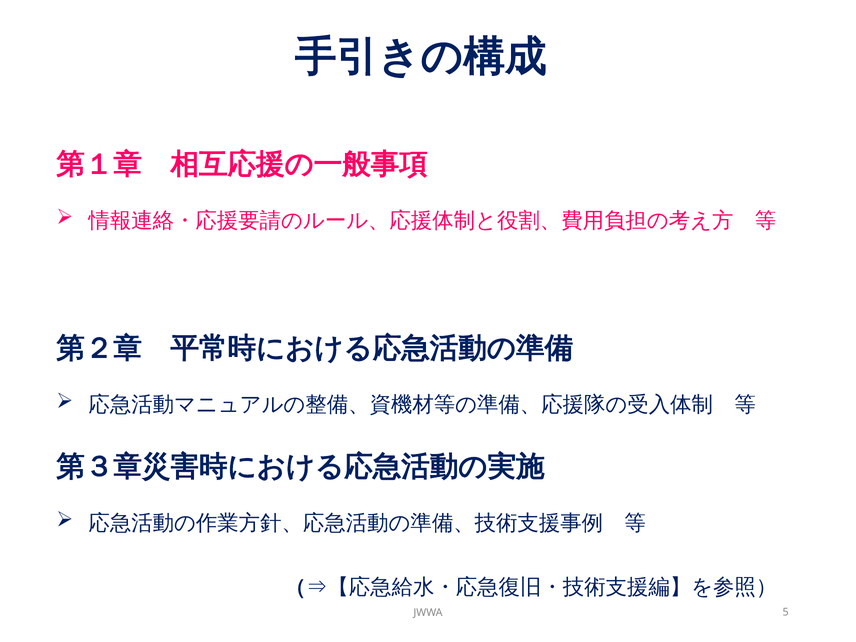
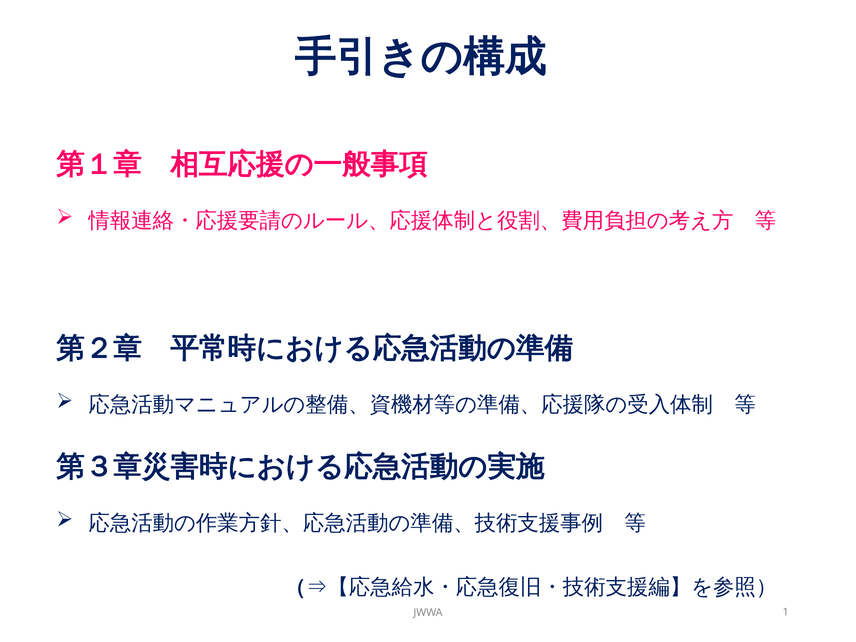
5: 5 -> 1
